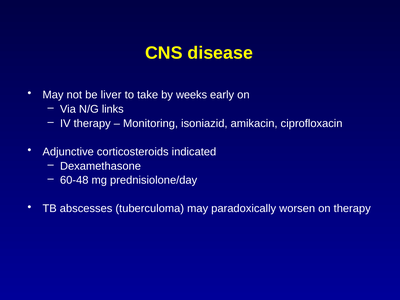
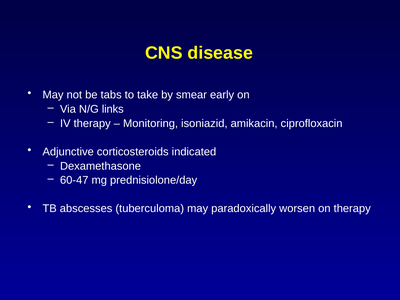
liver: liver -> tabs
weeks: weeks -> smear
60-48: 60-48 -> 60-47
